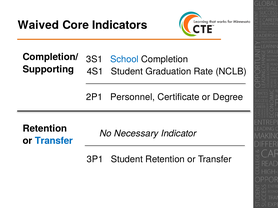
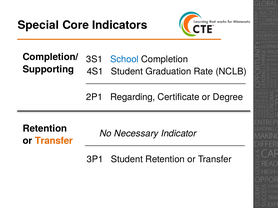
Waived: Waived -> Special
Personnel: Personnel -> Regarding
Transfer at (54, 141) colour: blue -> orange
